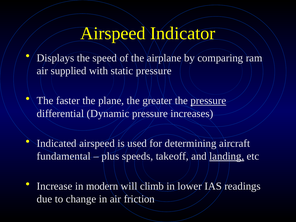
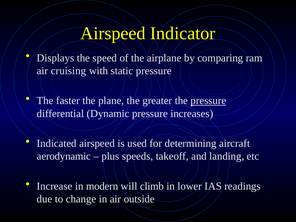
supplied: supplied -> cruising
fundamental: fundamental -> aerodynamic
landing underline: present -> none
friction: friction -> outside
